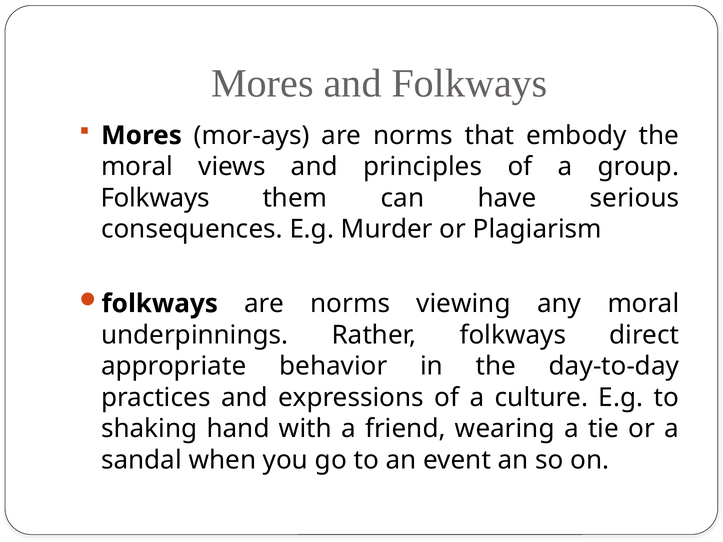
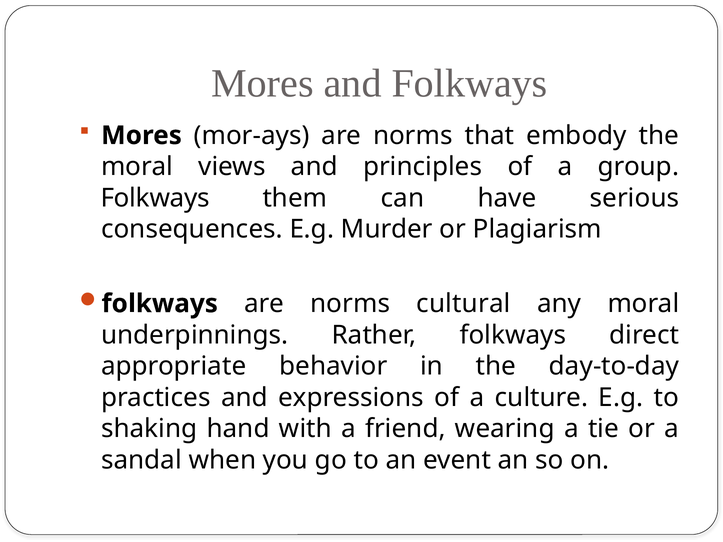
viewing: viewing -> cultural
